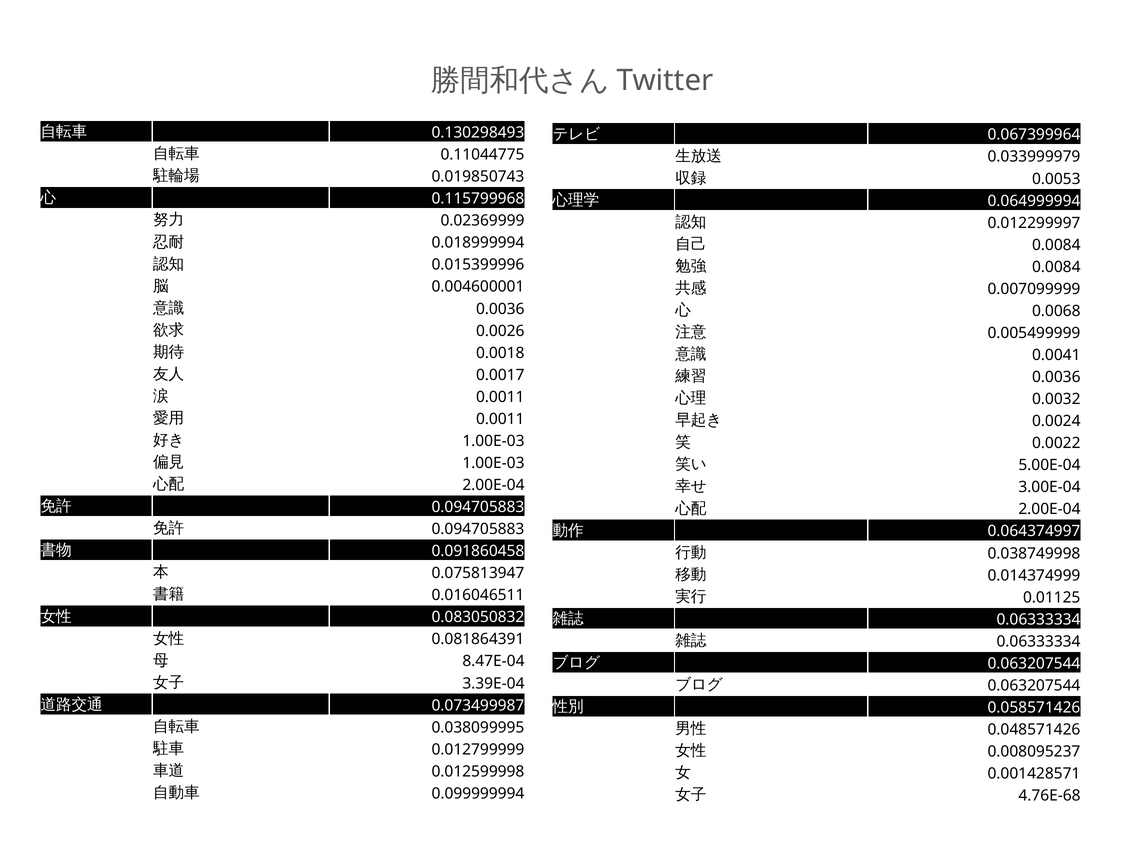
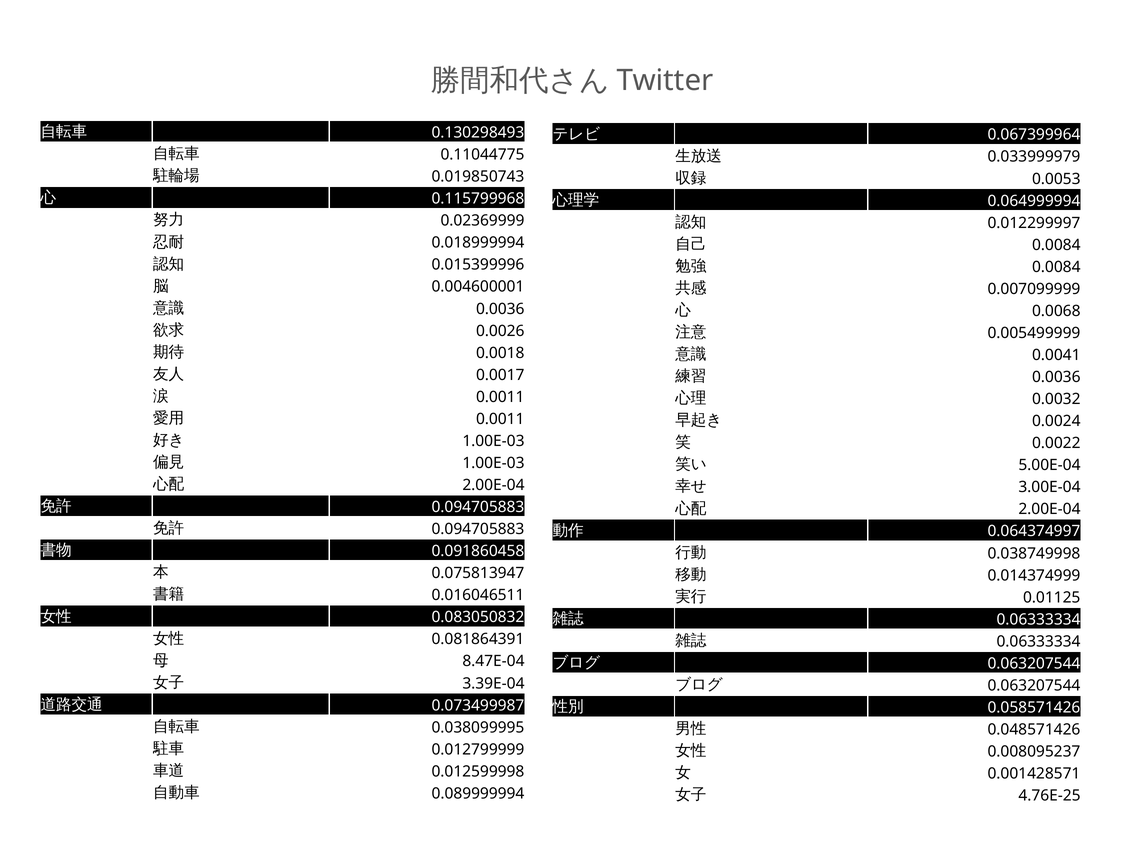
0.099999994: 0.099999994 -> 0.089999994
4.76E-68: 4.76E-68 -> 4.76E-25
